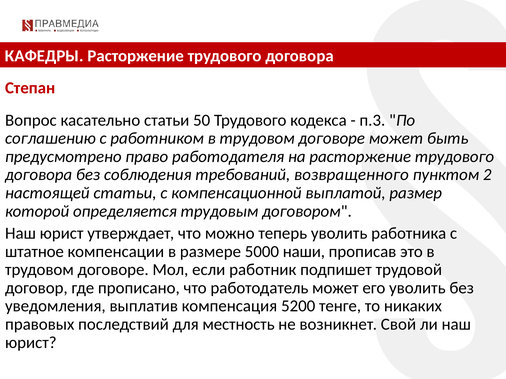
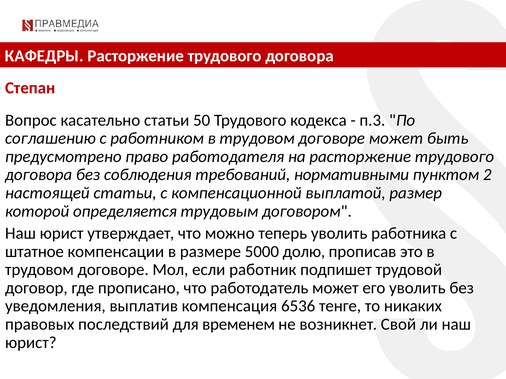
возвращенного: возвращенного -> нормативными
наши: наши -> долю
5200: 5200 -> 6536
местность: местность -> временем
